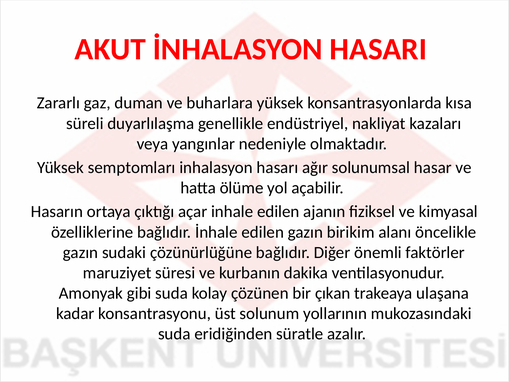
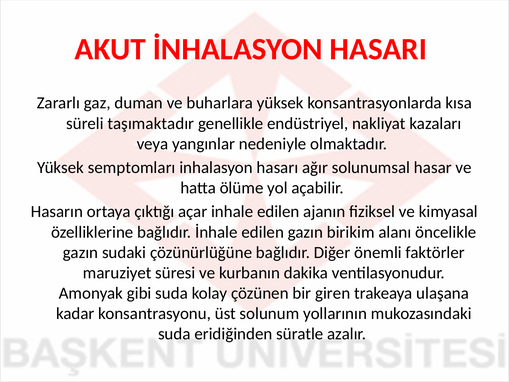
duyarlılaşma: duyarlılaşma -> taşımaktadır
çıkan: çıkan -> giren
